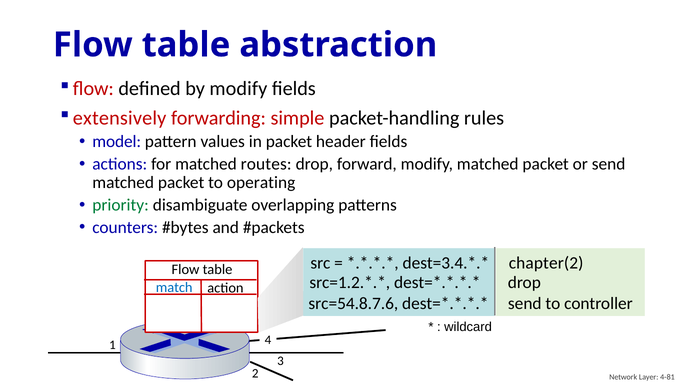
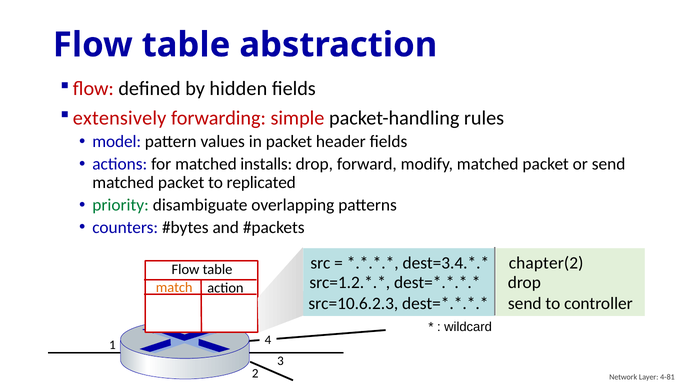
by modify: modify -> hidden
routes: routes -> installs
operating: operating -> replicated
match colour: blue -> orange
src=54.8.7.6: src=54.8.7.6 -> src=10.6.2.3
